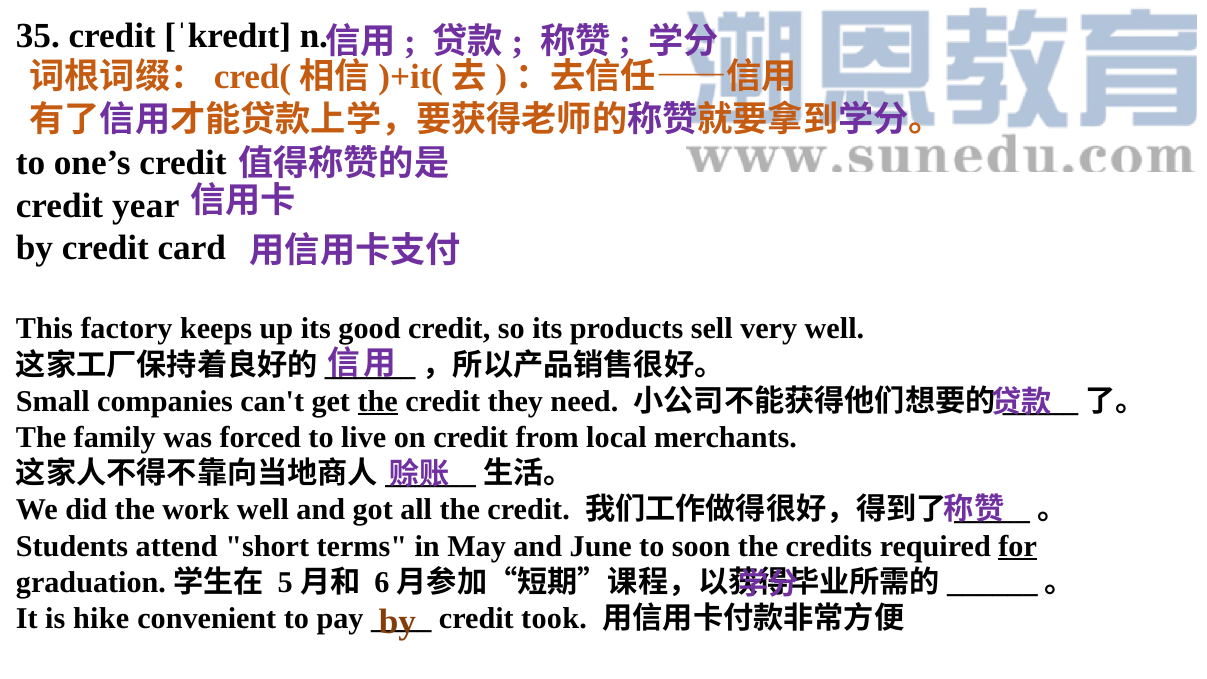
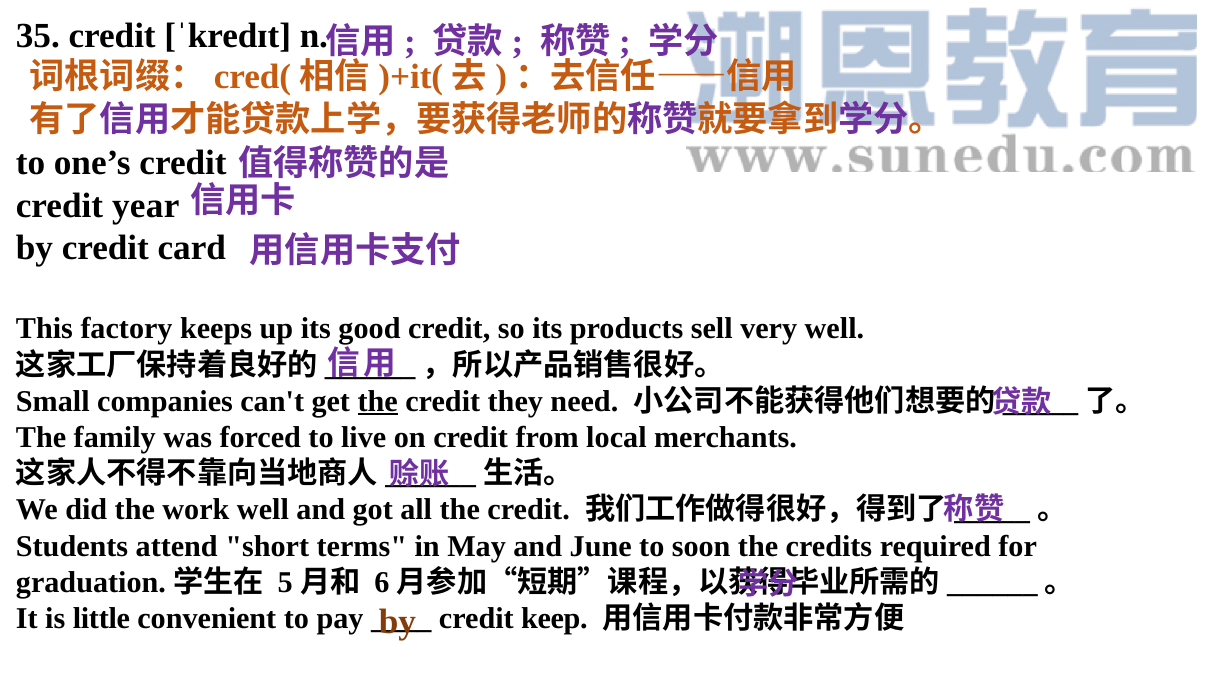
for underline: present -> none
hike: hike -> little
took: took -> keep
